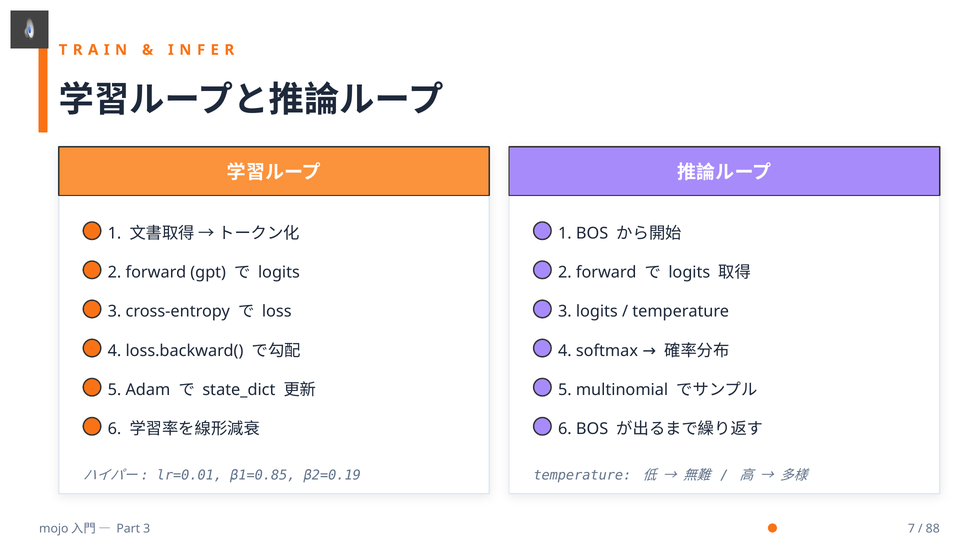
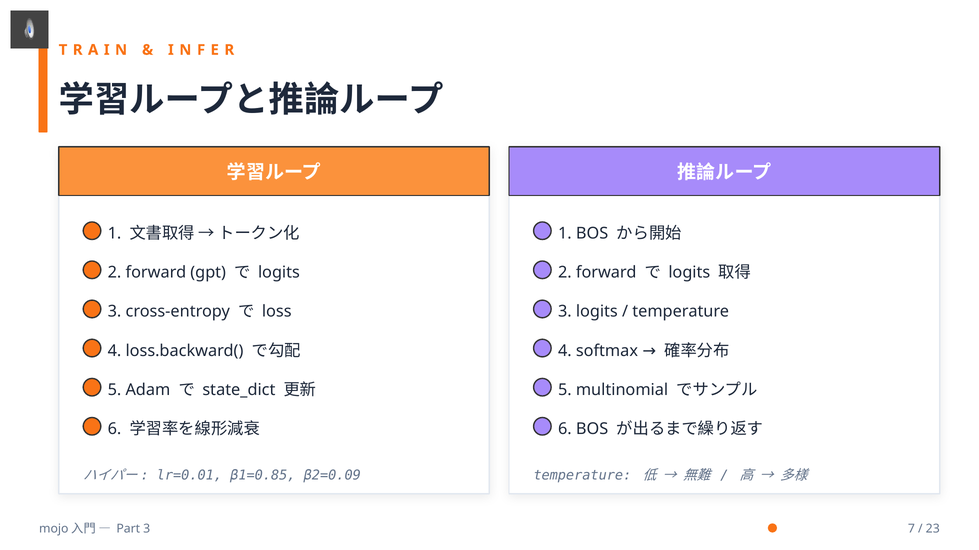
β2=0.19: β2=0.19 -> β2=0.09
88: 88 -> 23
